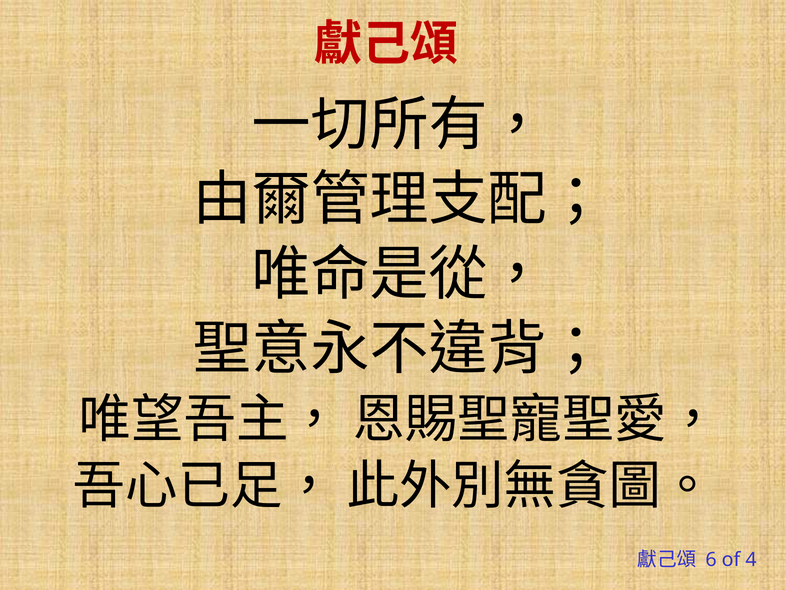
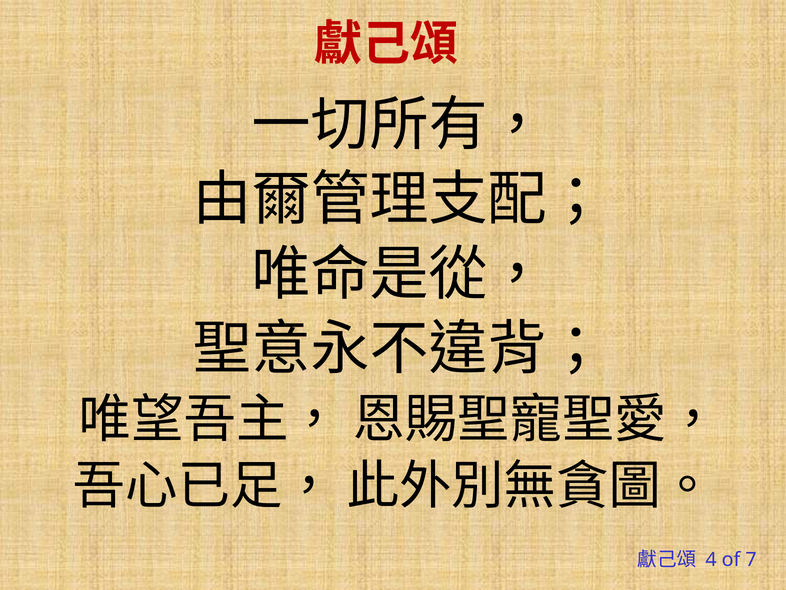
6: 6 -> 4
4: 4 -> 7
